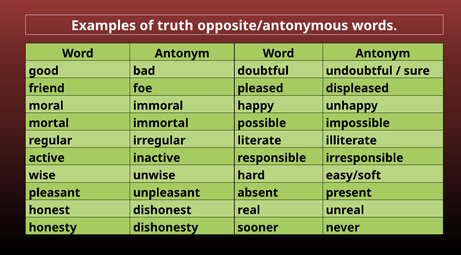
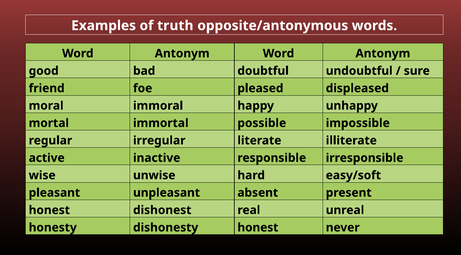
dishonesty sooner: sooner -> honest
